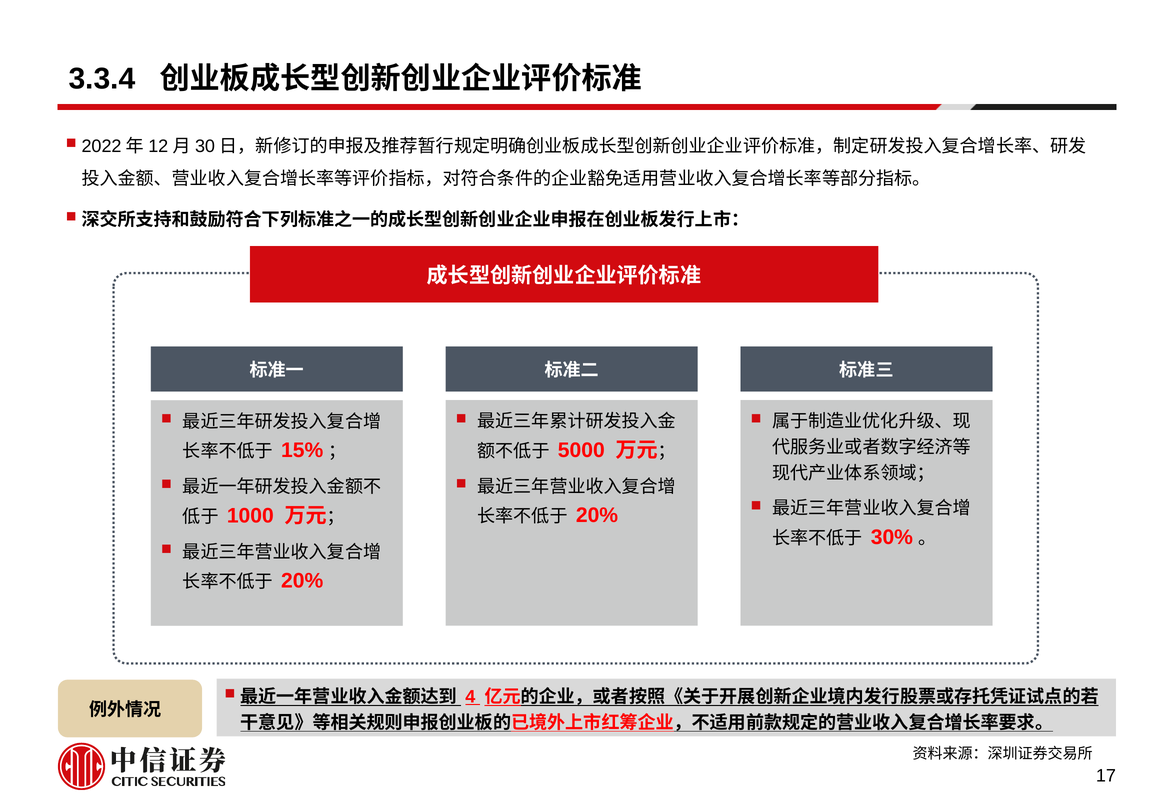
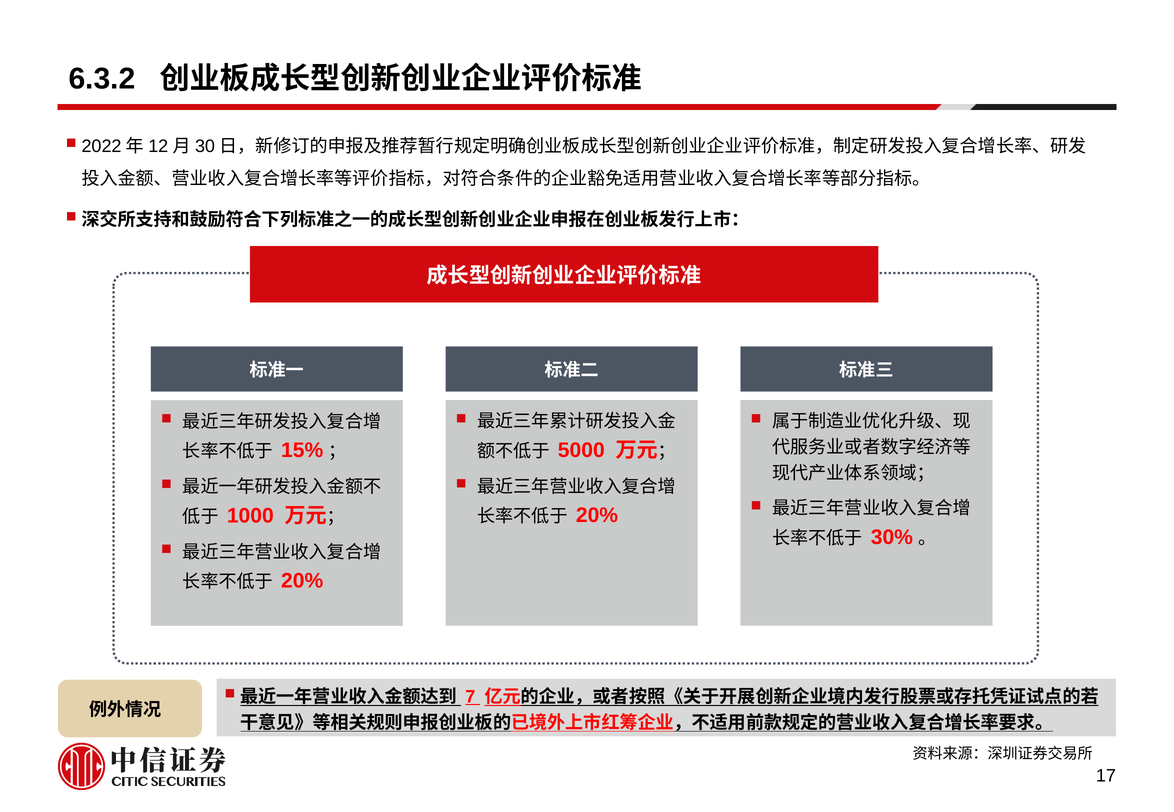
3.3.4: 3.3.4 -> 6.3.2
4: 4 -> 7
